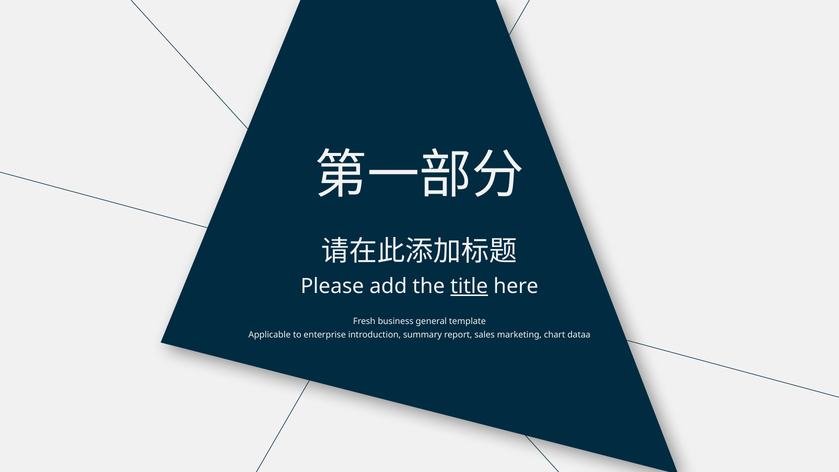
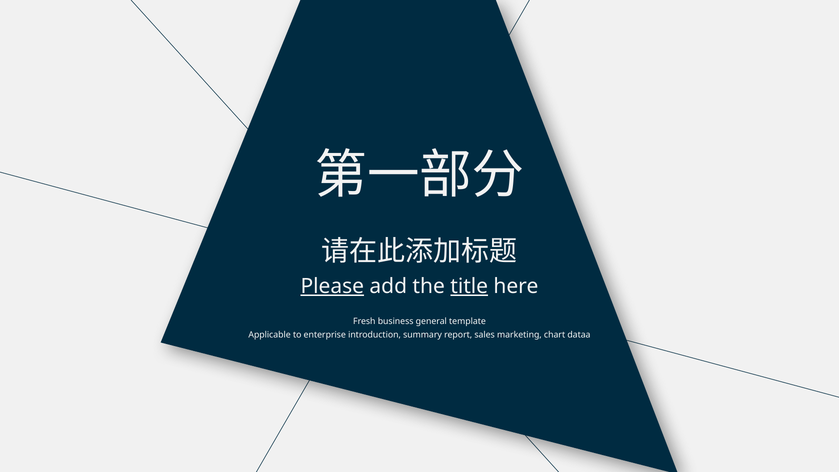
Please underline: none -> present
